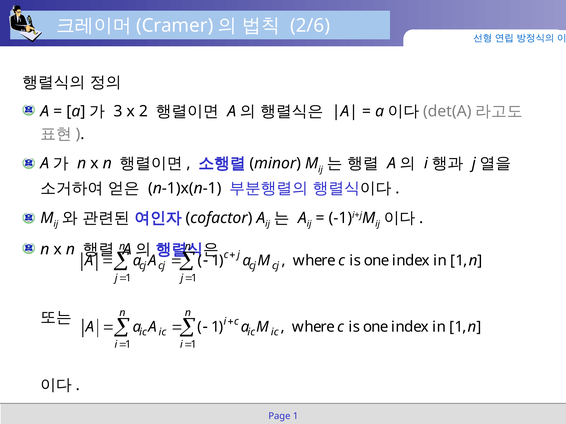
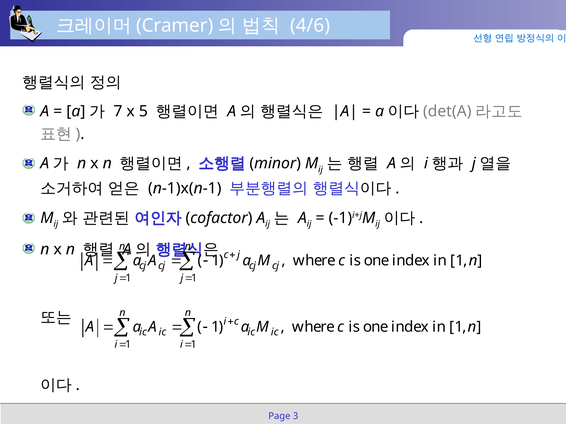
2/6: 2/6 -> 4/6
3: 3 -> 7
2: 2 -> 5
Page 1: 1 -> 3
